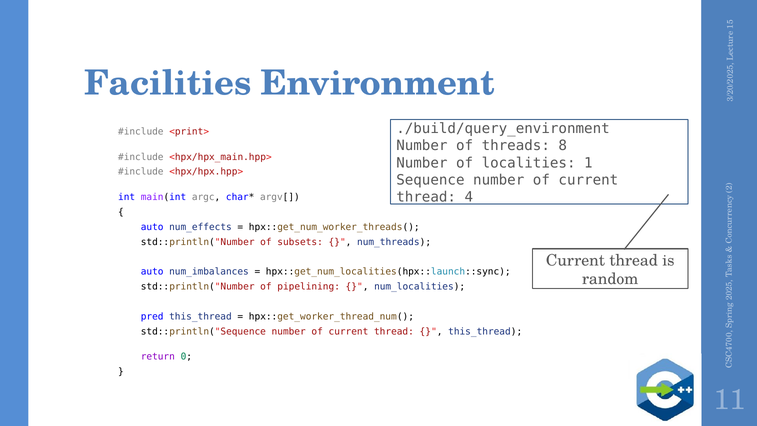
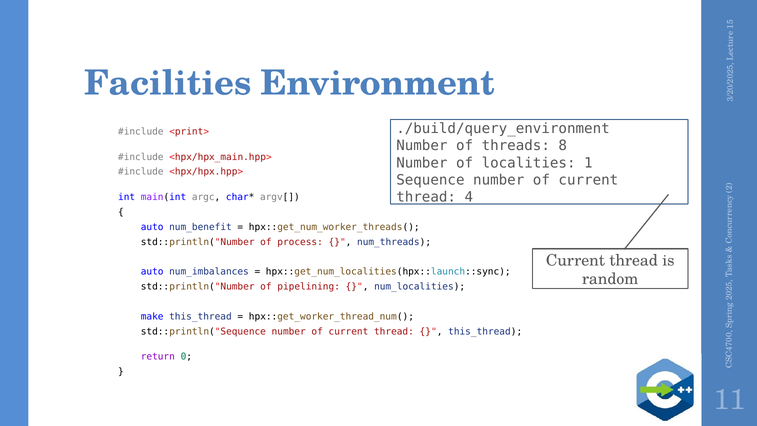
num_effects: num_effects -> num_benefit
subsets: subsets -> process
pred: pred -> make
